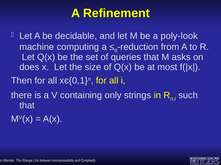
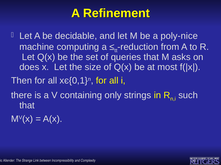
poly-look: poly-look -> poly-nice
